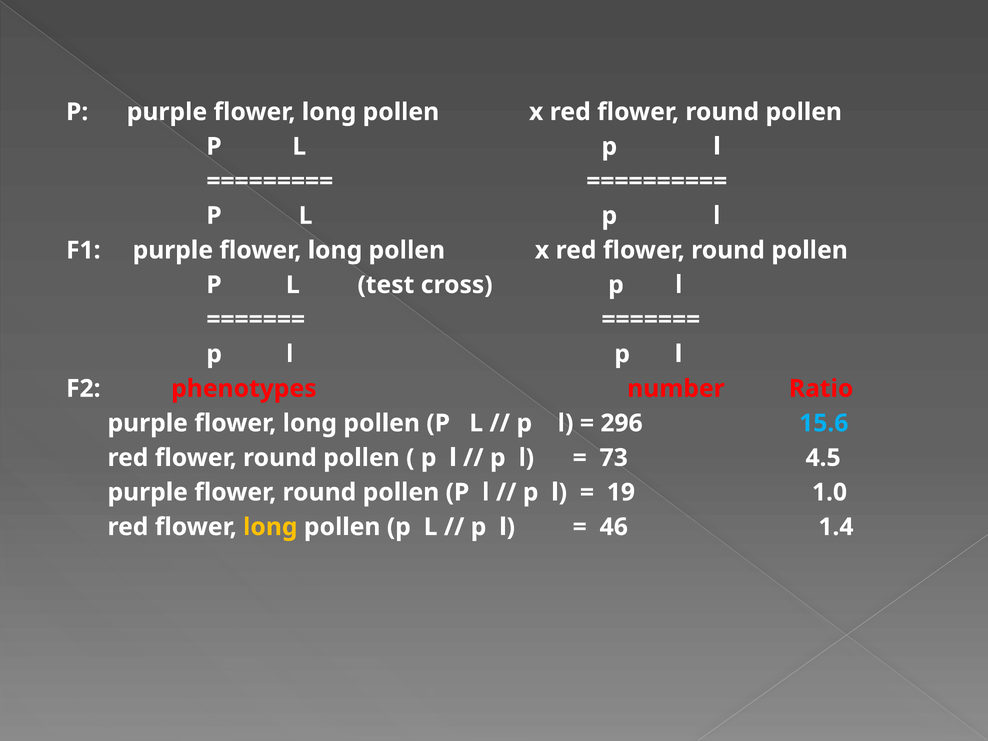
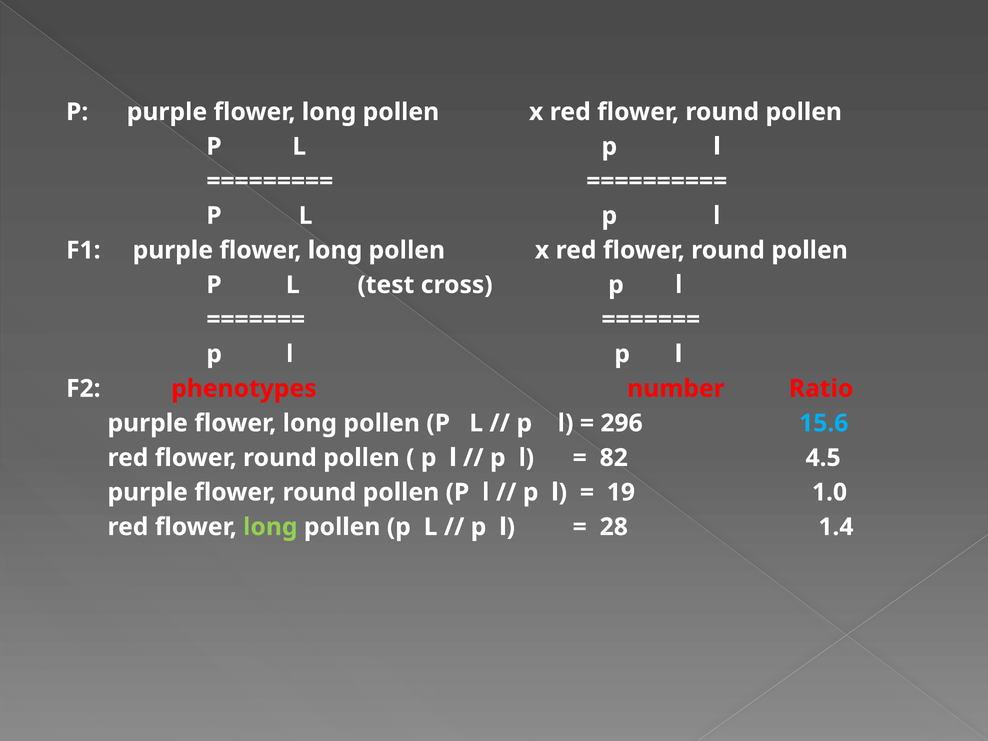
73: 73 -> 82
long at (270, 527) colour: yellow -> light green
46: 46 -> 28
